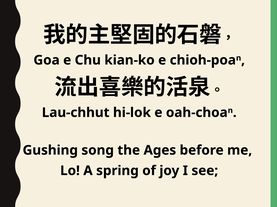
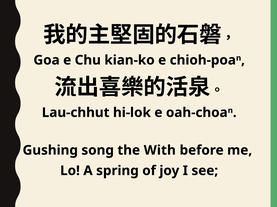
Ages: Ages -> With
